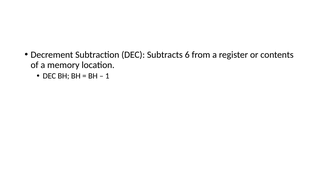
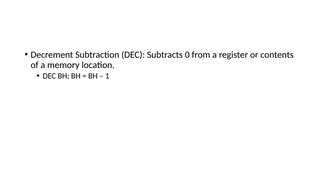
6: 6 -> 0
